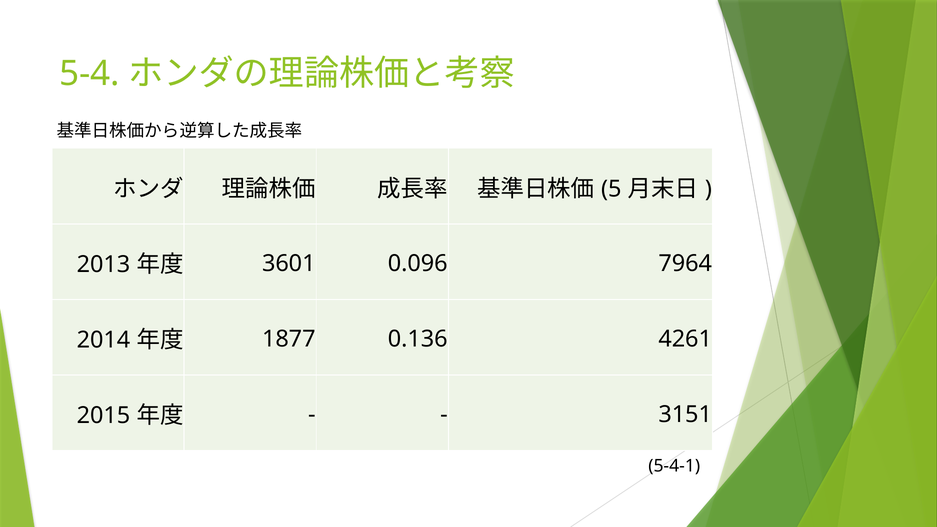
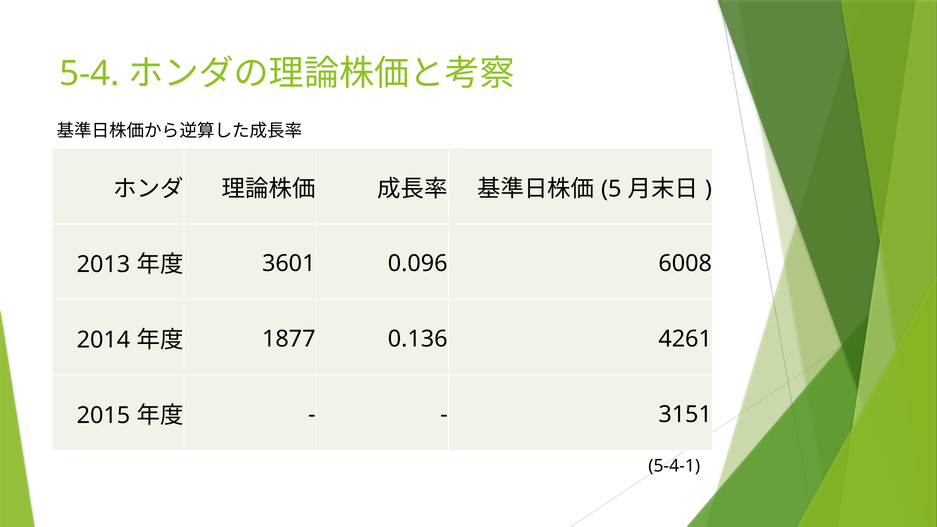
7964: 7964 -> 6008
